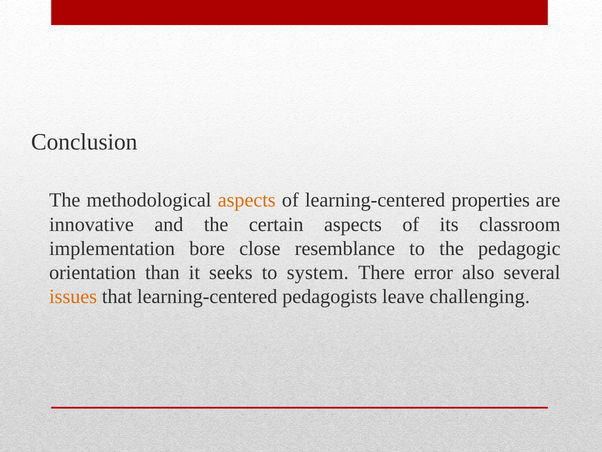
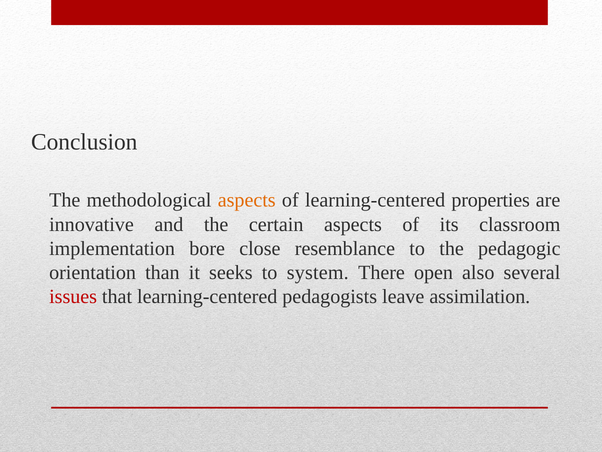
error: error -> open
issues colour: orange -> red
challenging: challenging -> assimilation
